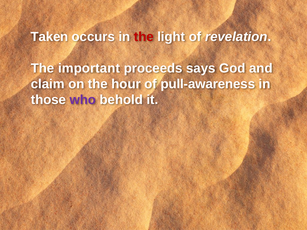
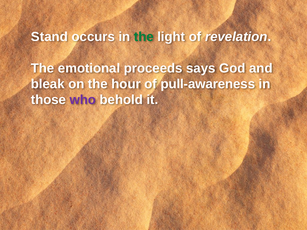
Taken: Taken -> Stand
the at (144, 37) colour: red -> green
important: important -> emotional
claim: claim -> bleak
